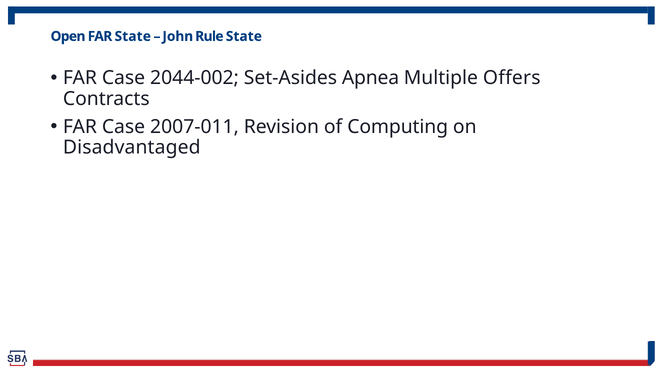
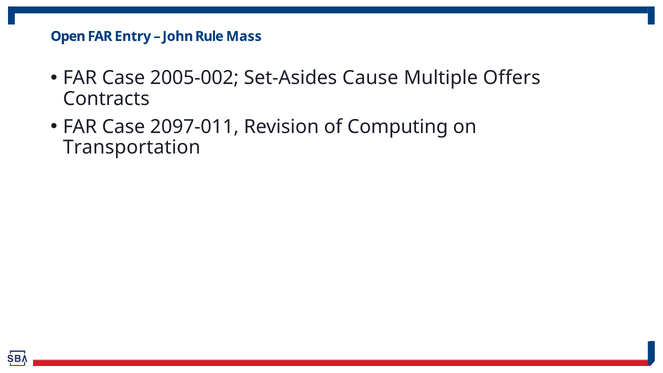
FAR State: State -> Entry
Rule State: State -> Mass
2044-002: 2044-002 -> 2005-002
Apnea: Apnea -> Cause
2007-011: 2007-011 -> 2097-011
Disadvantaged: Disadvantaged -> Transportation
